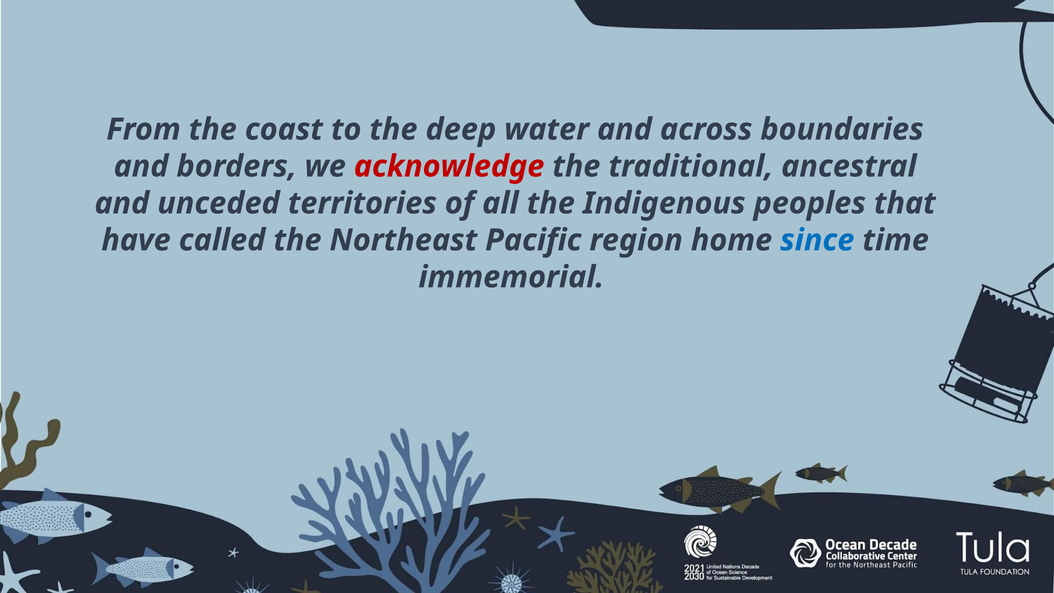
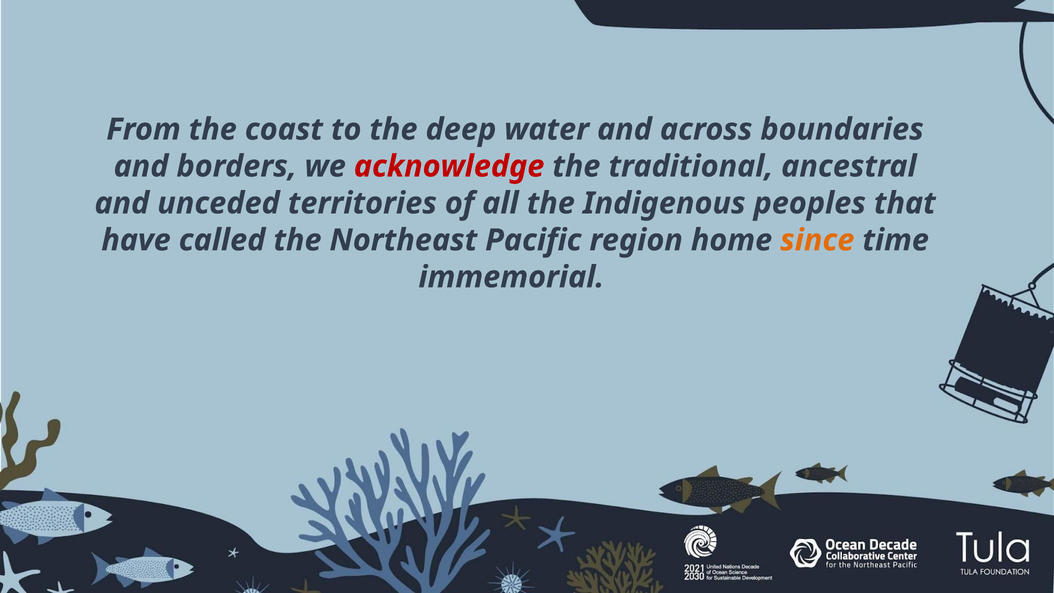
since colour: blue -> orange
